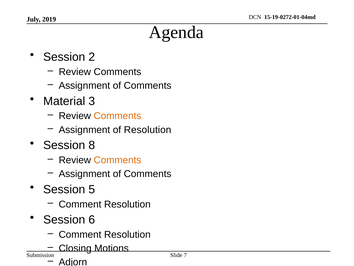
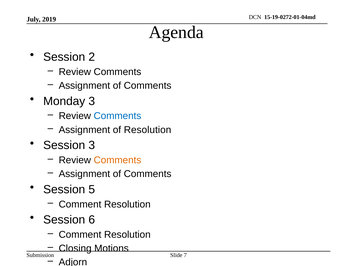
Material: Material -> Monday
Comments at (117, 116) colour: orange -> blue
Session 8: 8 -> 3
